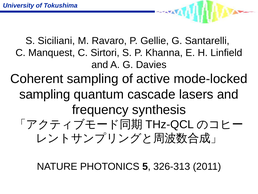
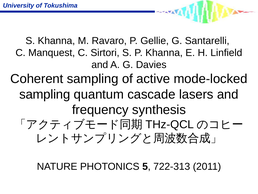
S Siciliani: Siciliani -> Khanna
326-313: 326-313 -> 722-313
